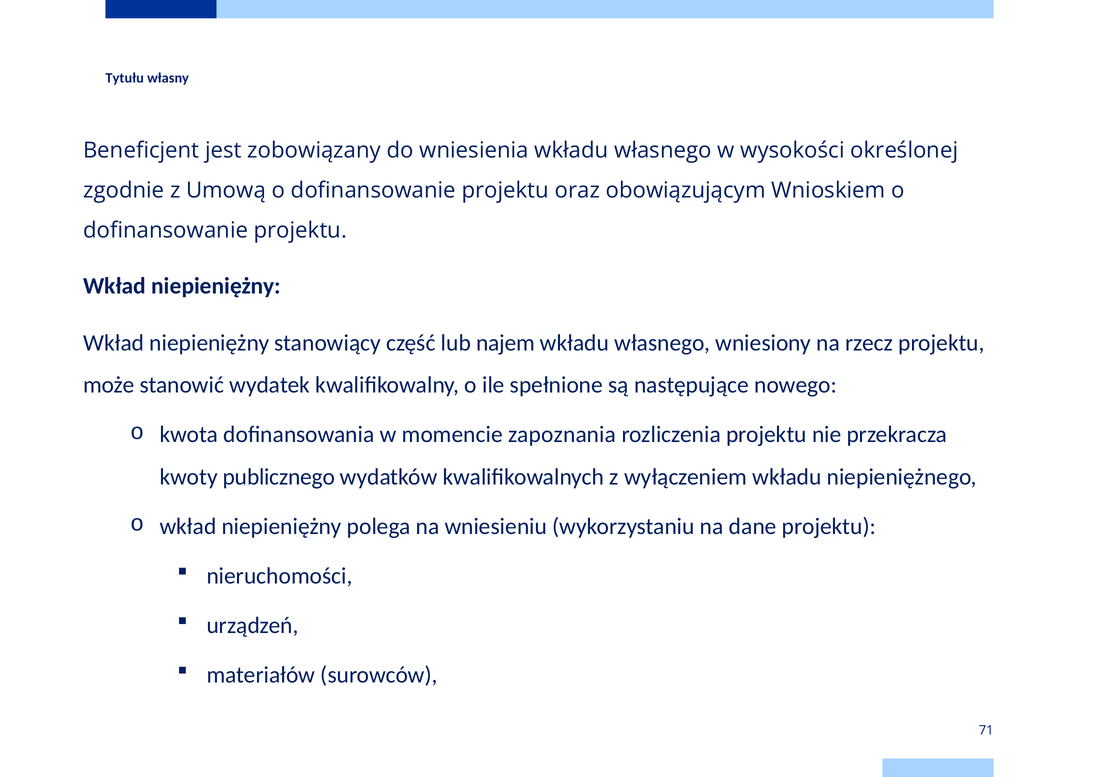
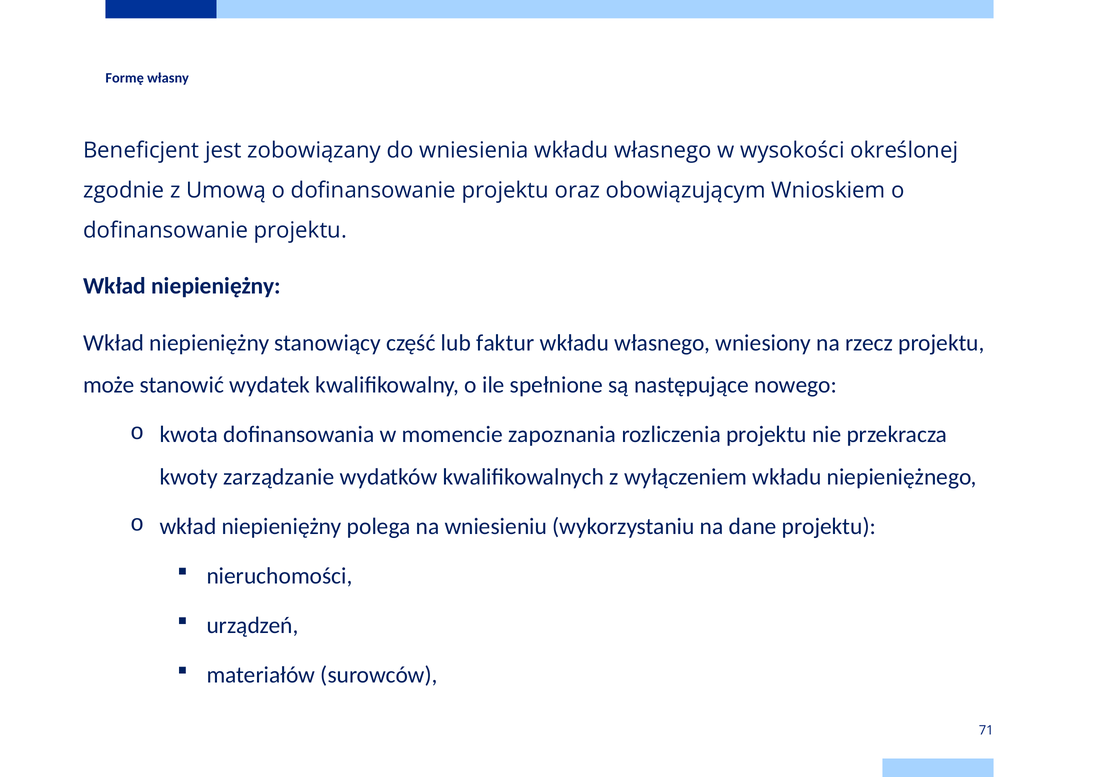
Tytułu: Tytułu -> Formę
najem: najem -> faktur
publicznego: publicznego -> zarządzanie
